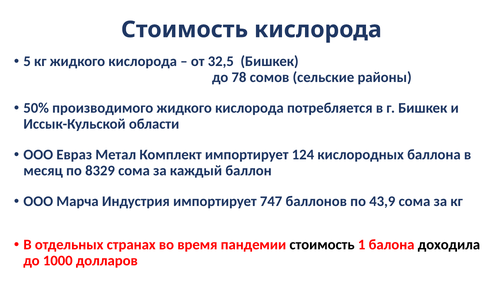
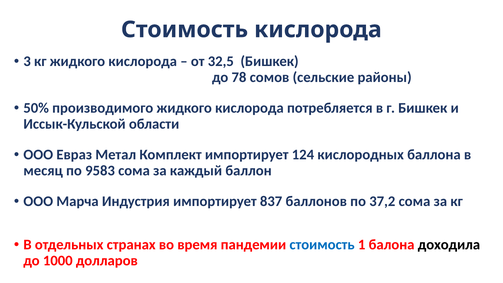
5: 5 -> 3
8329: 8329 -> 9583
747: 747 -> 837
43,9: 43,9 -> 37,2
стоимость at (322, 245) colour: black -> blue
